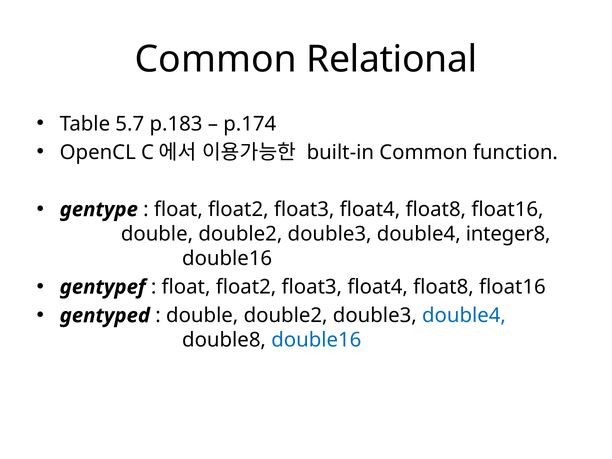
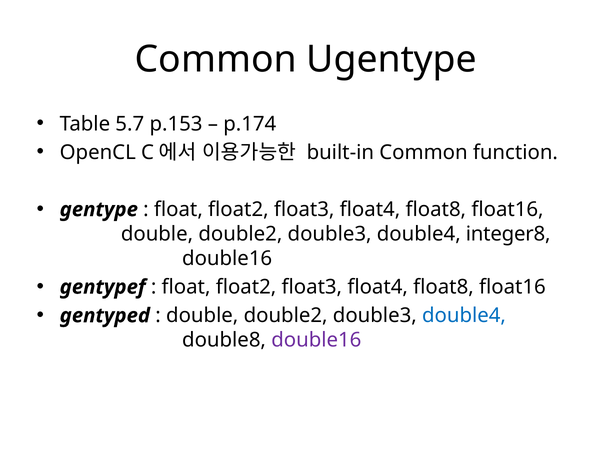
Relational: Relational -> Ugentype
p.183: p.183 -> p.153
double16 at (316, 340) colour: blue -> purple
